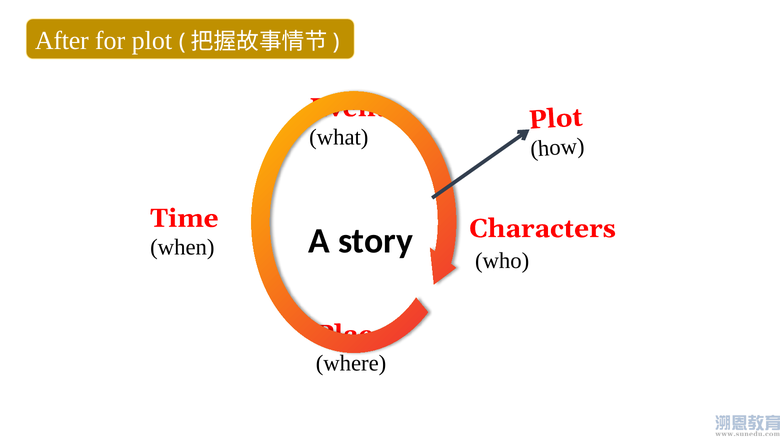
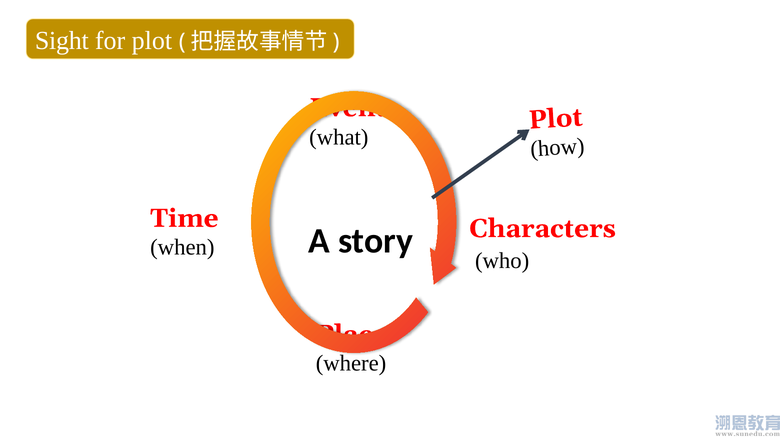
After: After -> Sight
